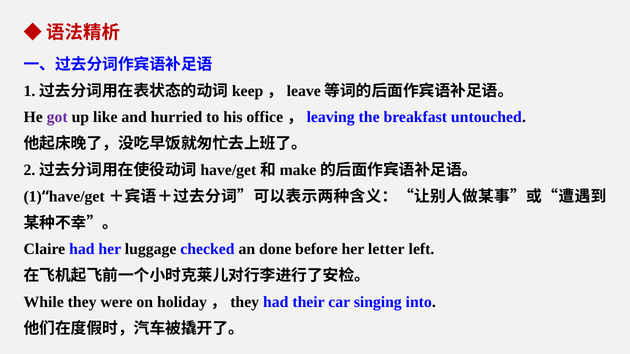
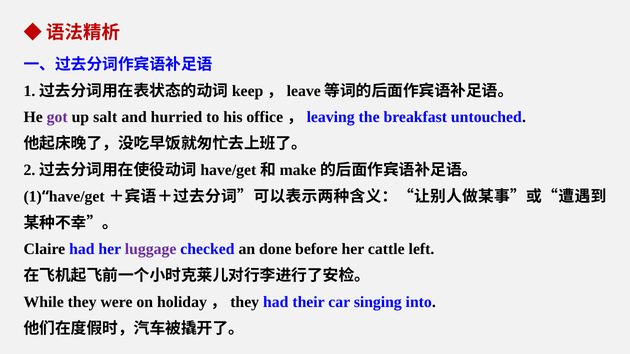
like: like -> salt
luggage colour: black -> purple
letter: letter -> cattle
